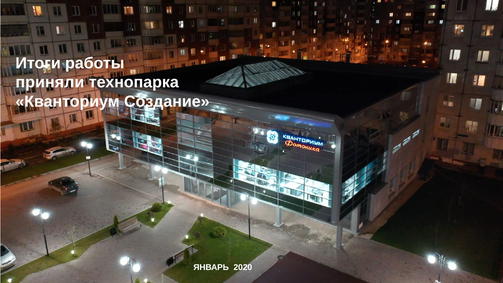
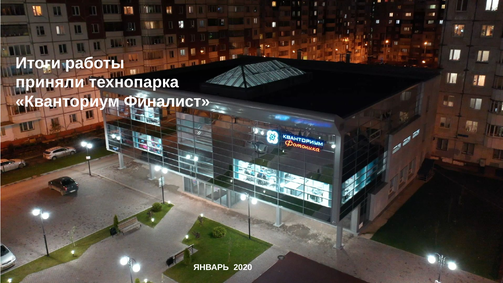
Создание: Создание -> Финалист
